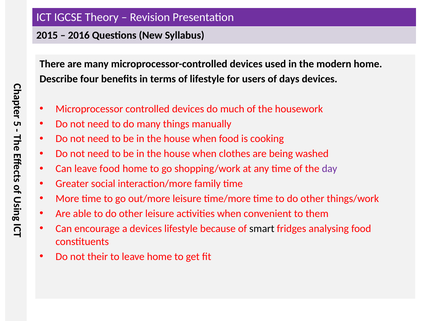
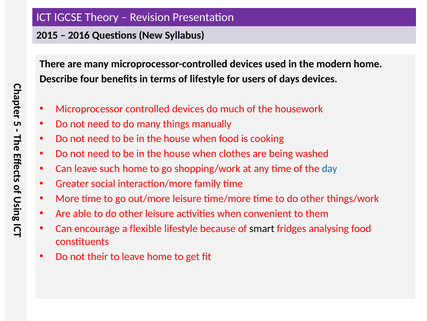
leave food: food -> such
day colour: purple -> blue
a devices: devices -> flexible
